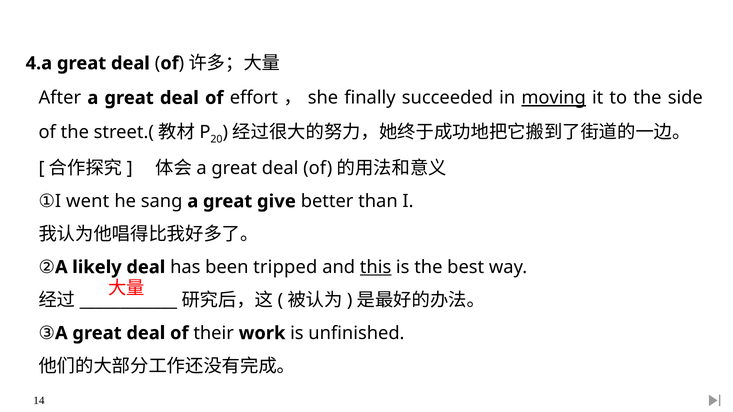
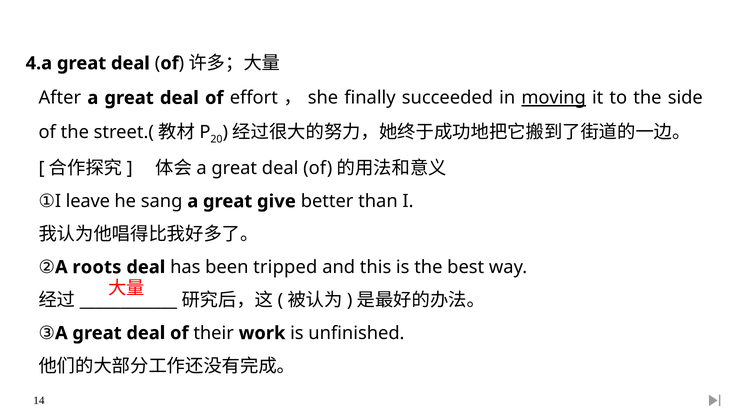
went: went -> leave
likely: likely -> roots
this underline: present -> none
